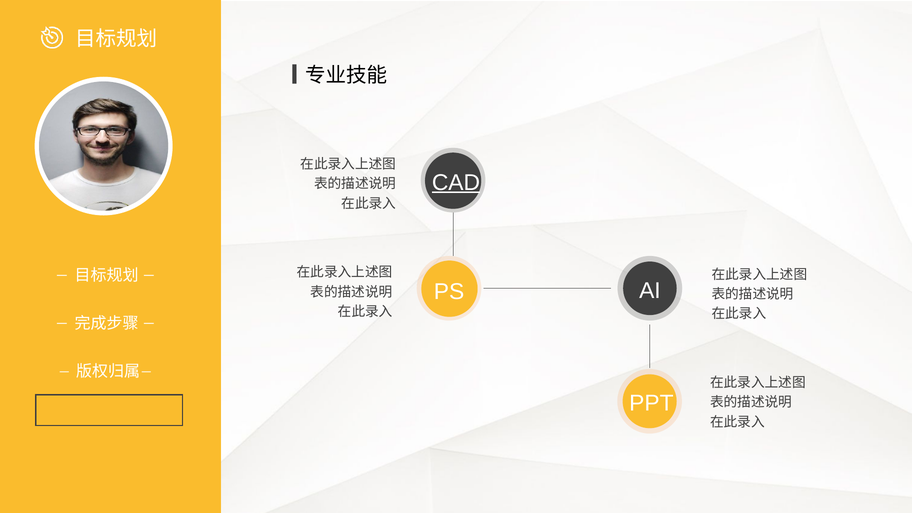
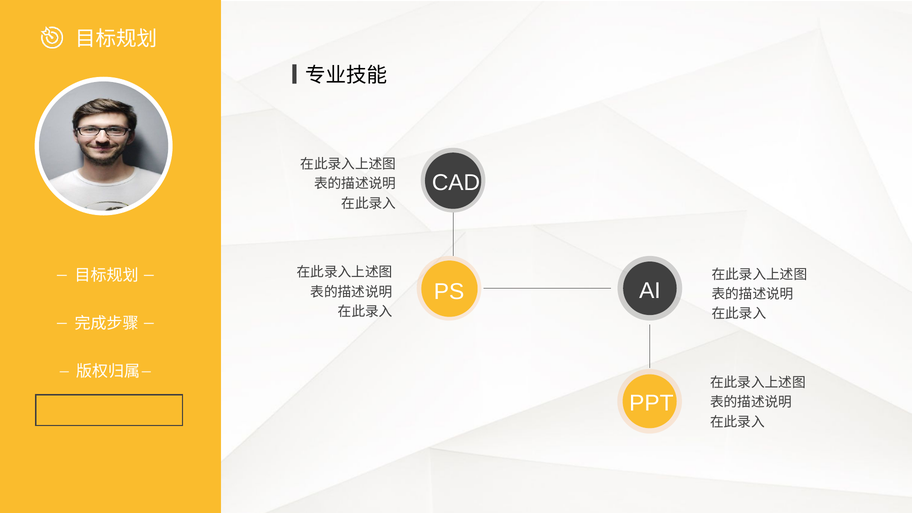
CAD underline: present -> none
